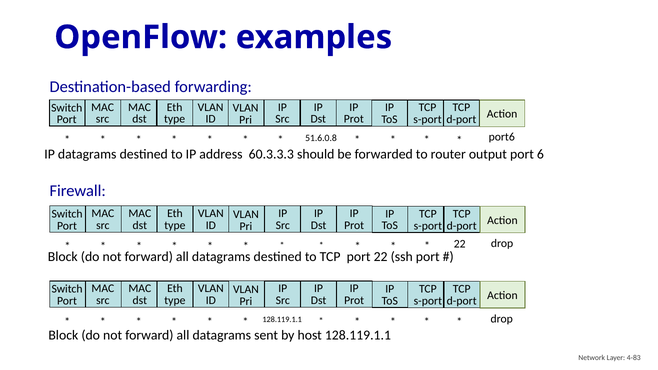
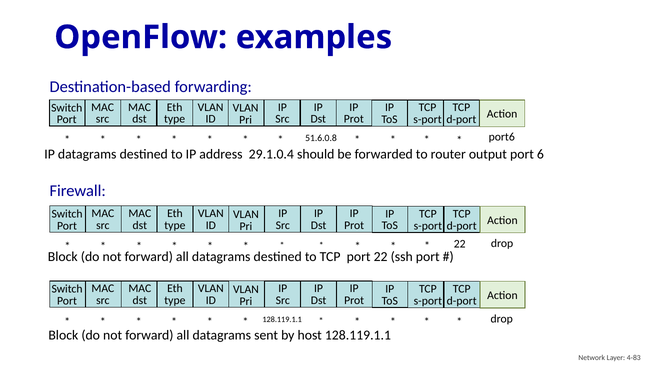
60.3.3.3: 60.3.3.3 -> 29.1.0.4
